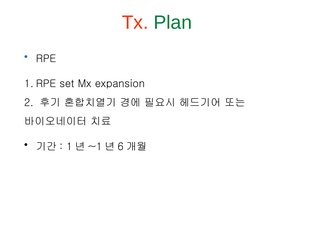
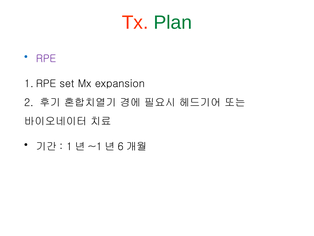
RPE colour: black -> purple
